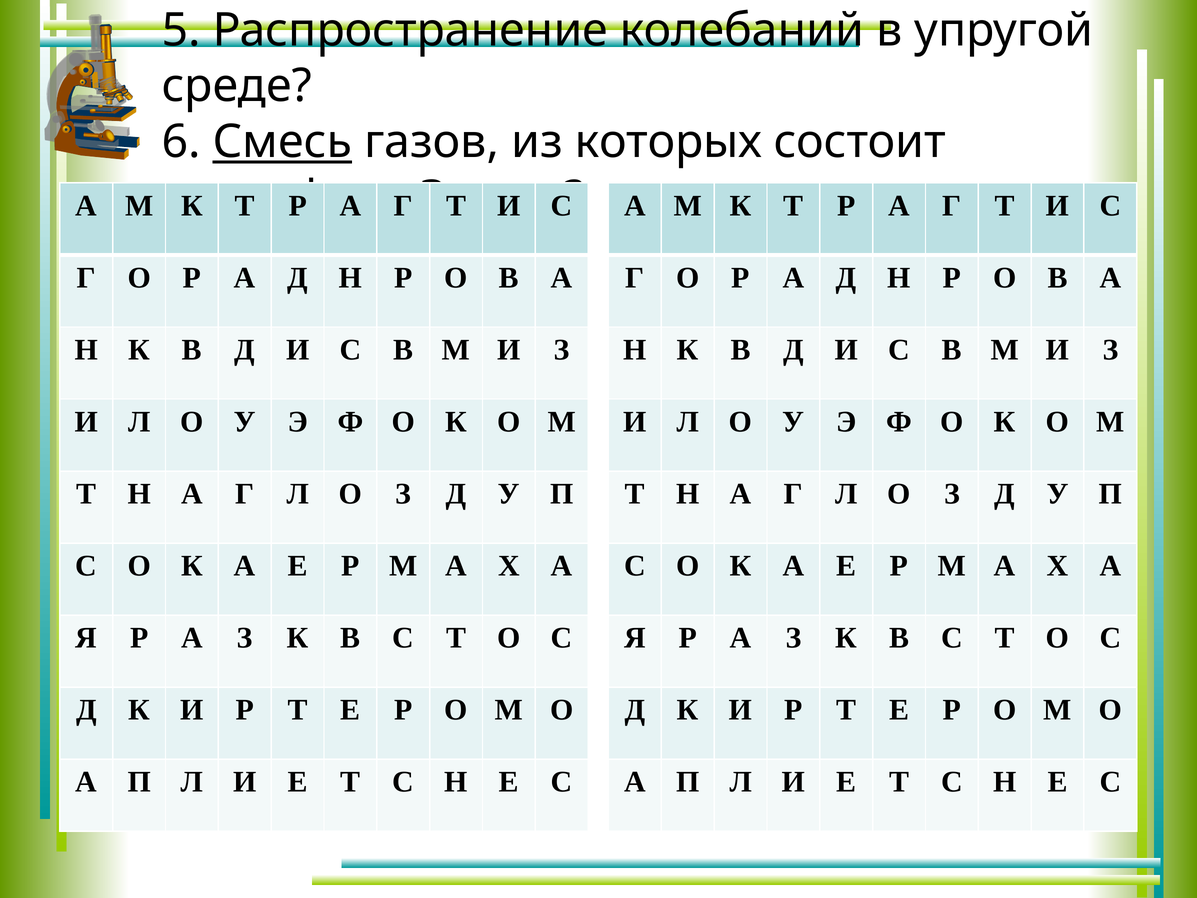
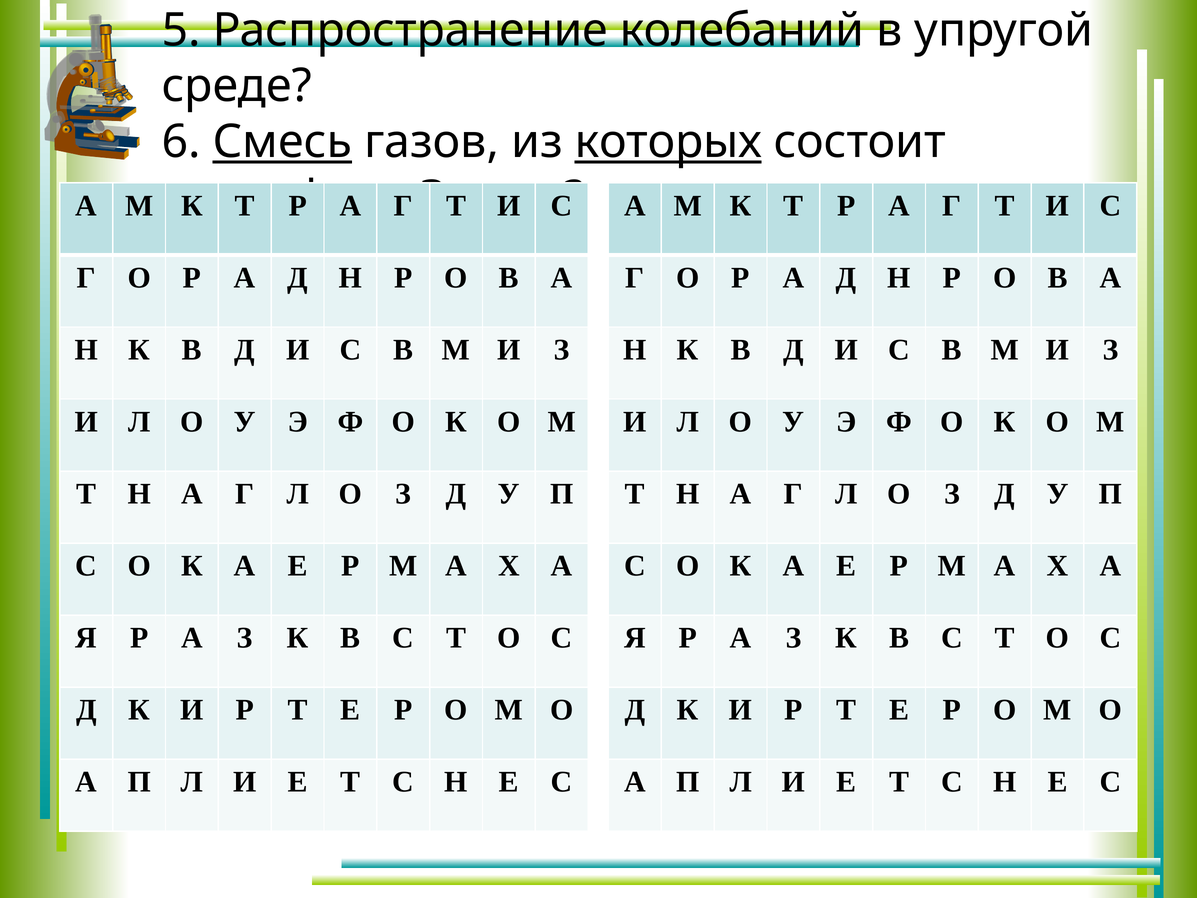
которых underline: none -> present
